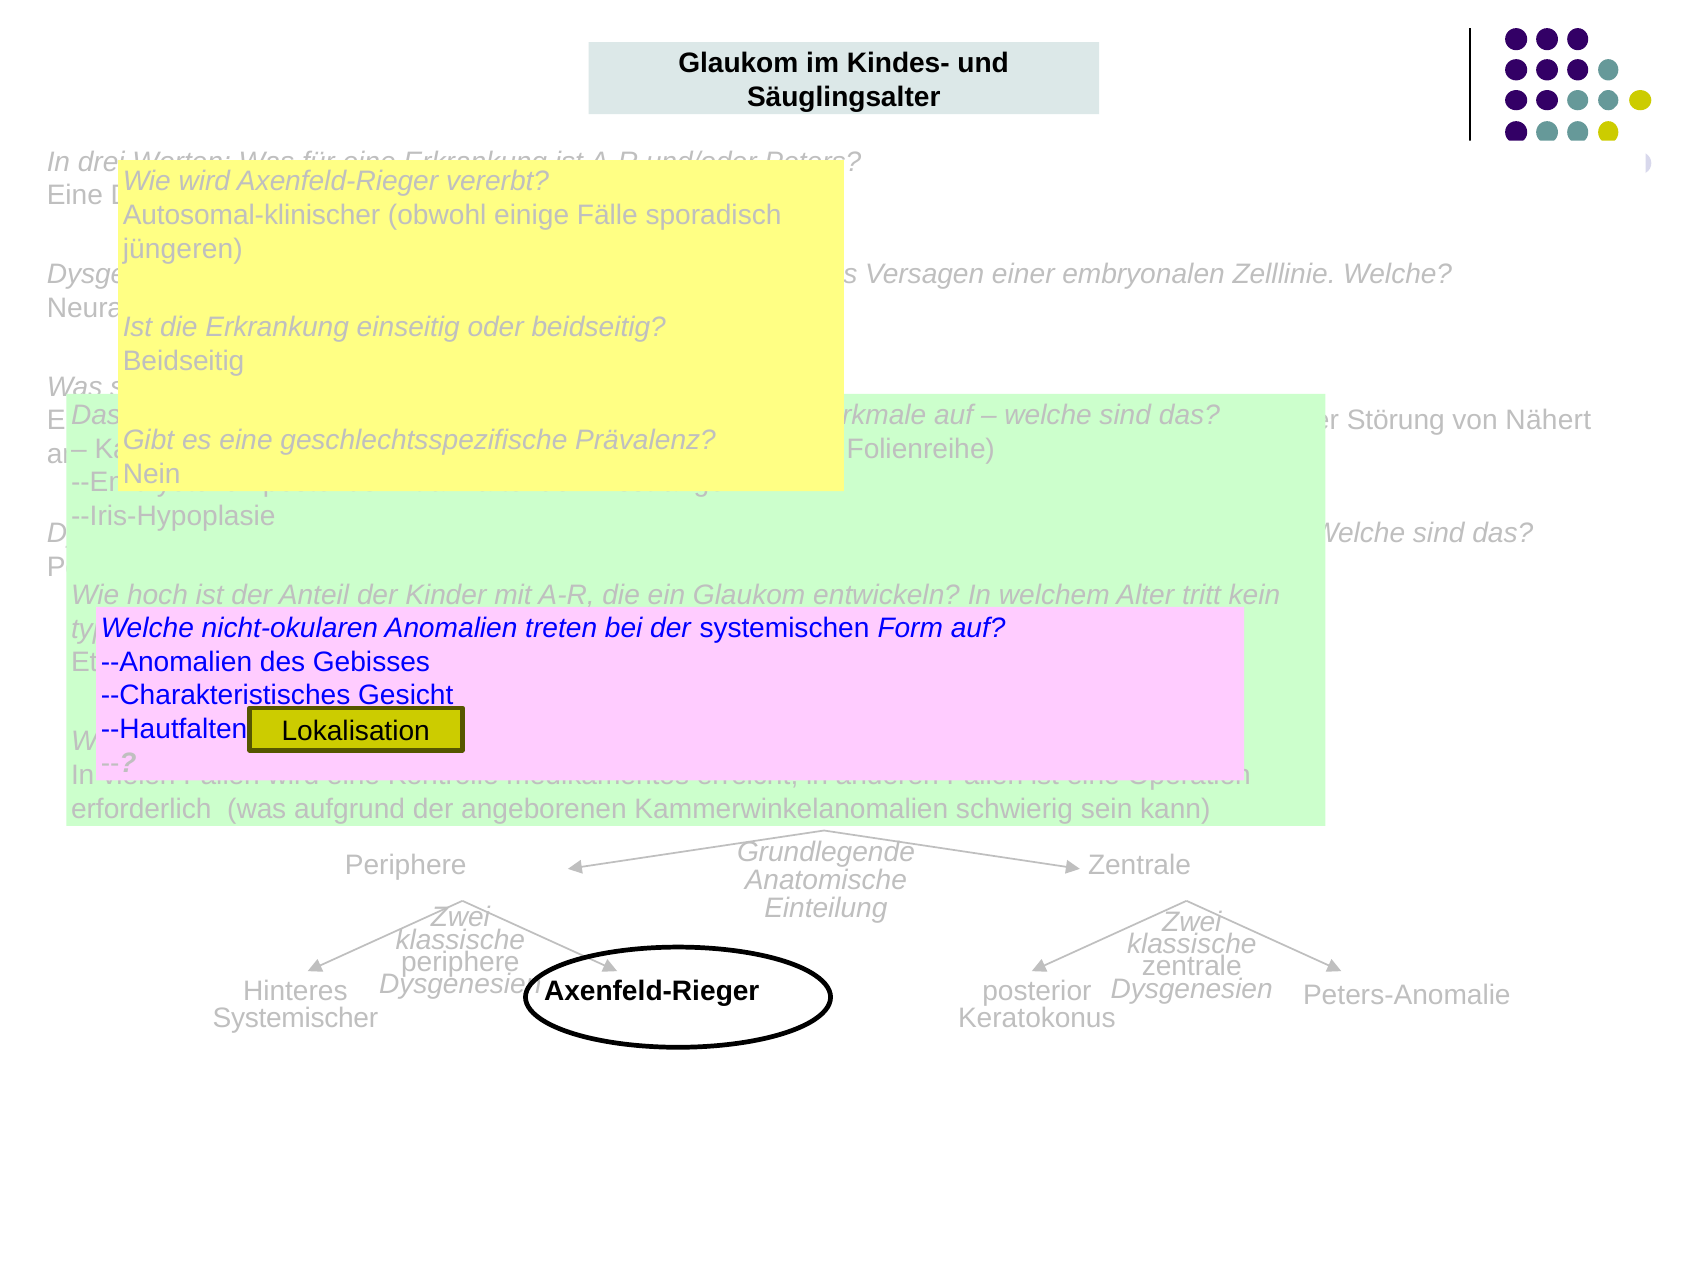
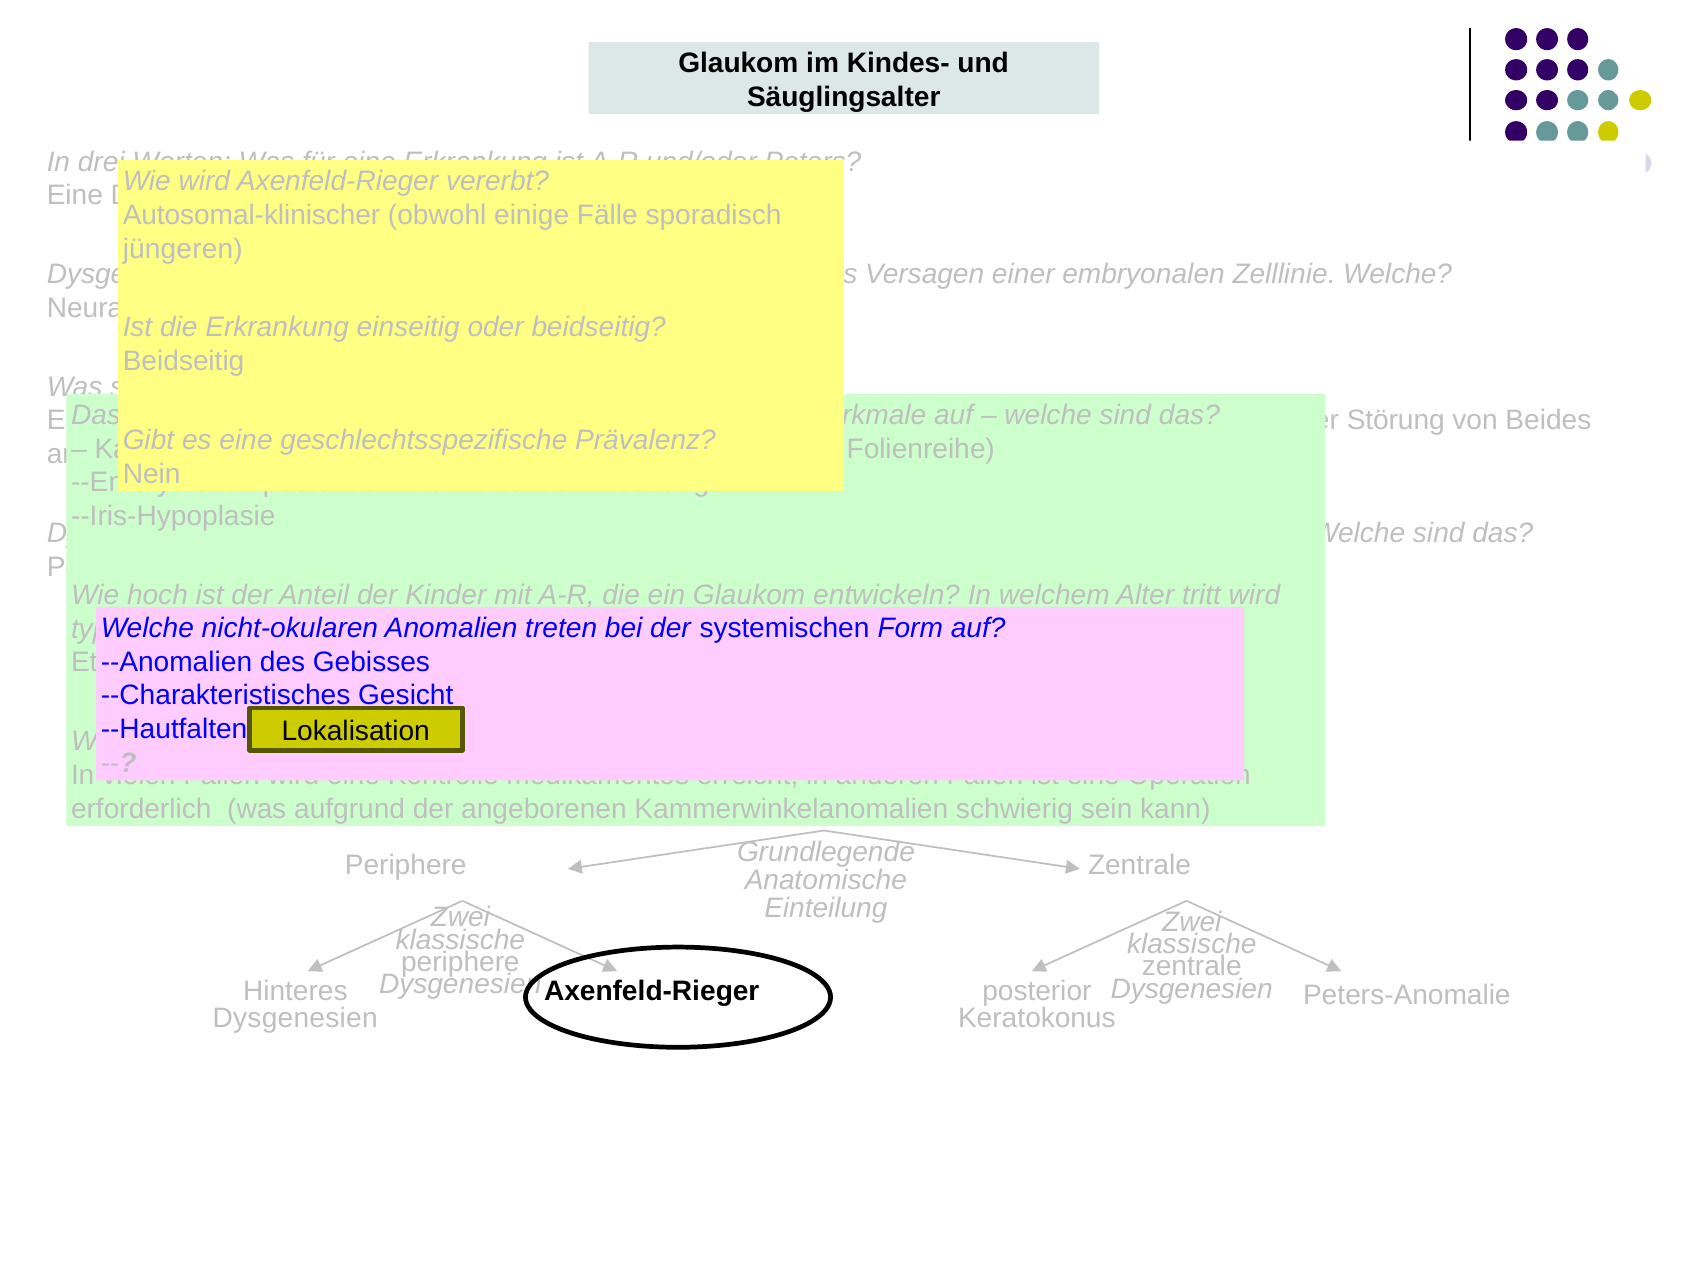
Nähert: Nähert -> Beides
kein at (1254, 595): kein -> wird
Systemischer at (295, 1019): Systemischer -> Dysgenesien
